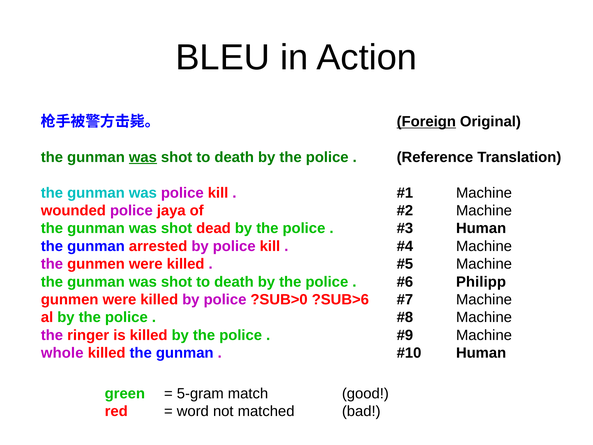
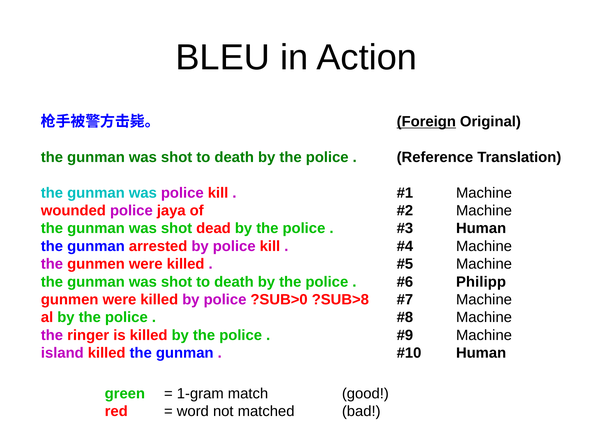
was at (143, 157) underline: present -> none
?SUB>6: ?SUB>6 -> ?SUB>8
whole: whole -> island
5-gram: 5-gram -> 1-gram
